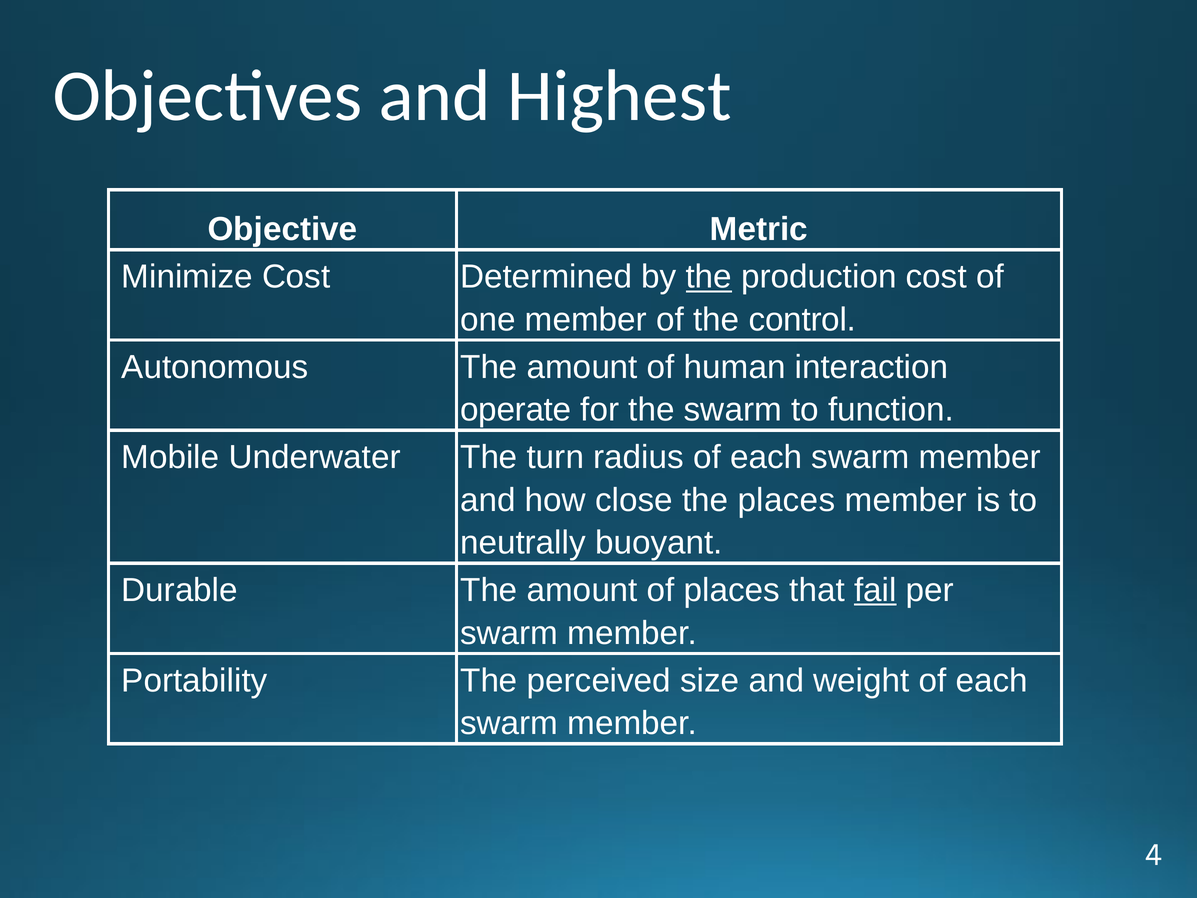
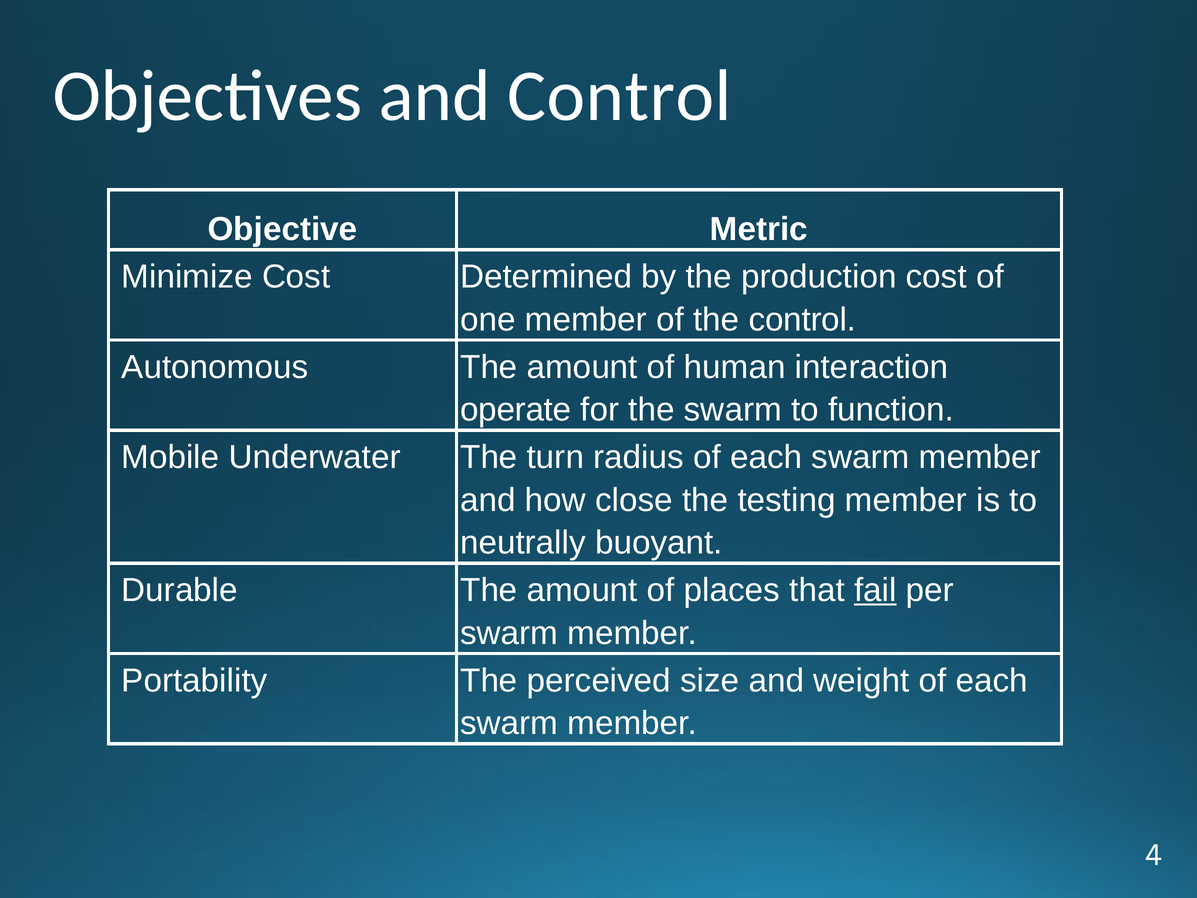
and Highest: Highest -> Control
the at (709, 277) underline: present -> none
the places: places -> testing
